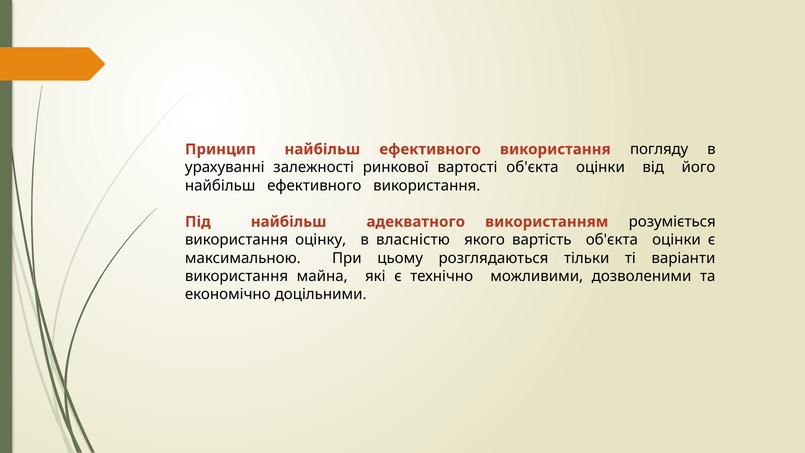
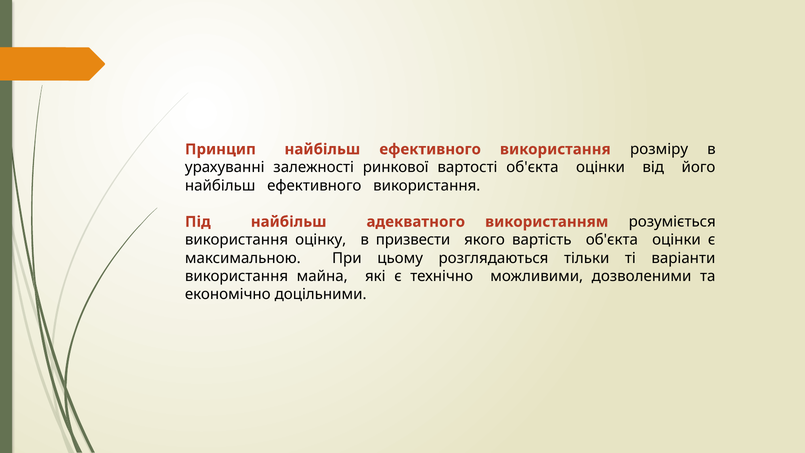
погляду: погляду -> розміру
власністю: власністю -> призвести
